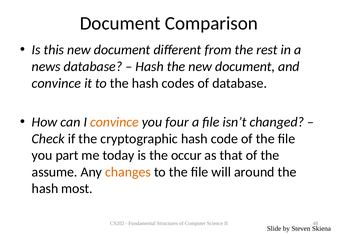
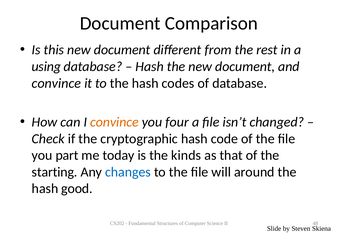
news: news -> using
occur: occur -> kinds
assume: assume -> starting
changes colour: orange -> blue
most: most -> good
